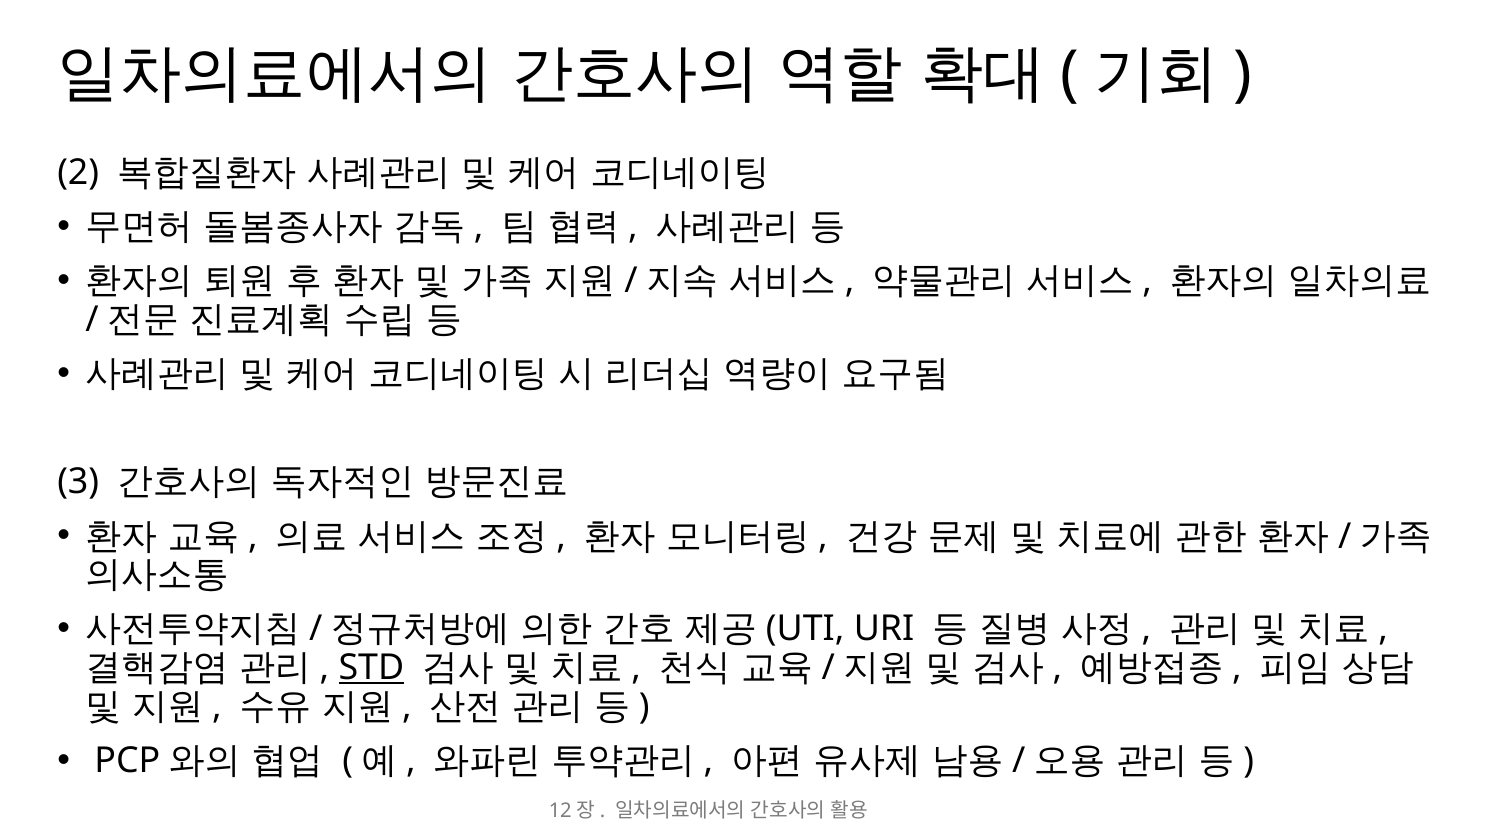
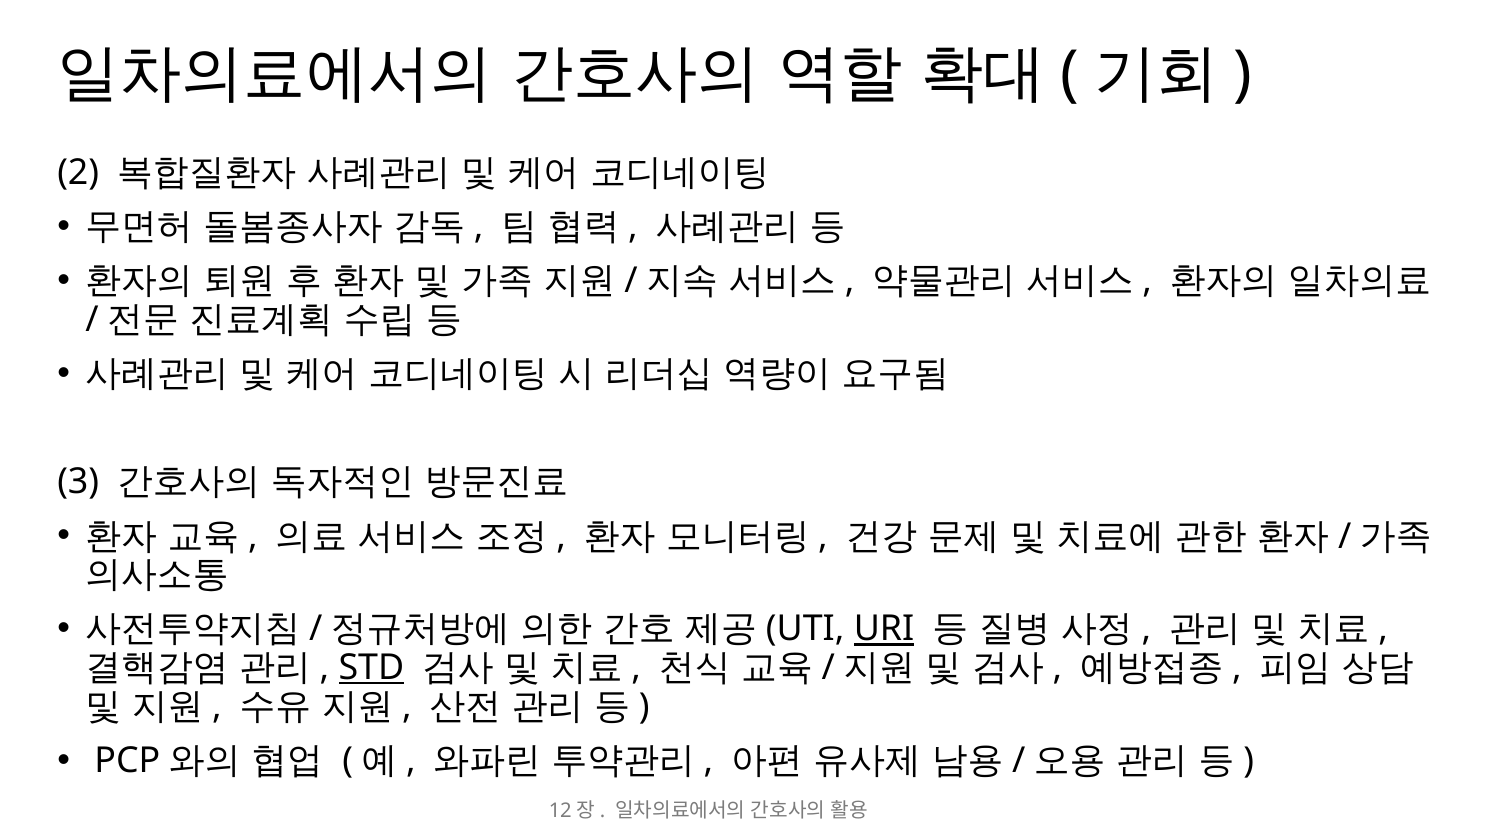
URI underline: none -> present
